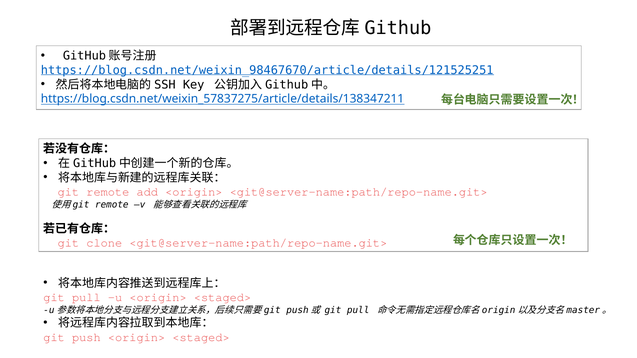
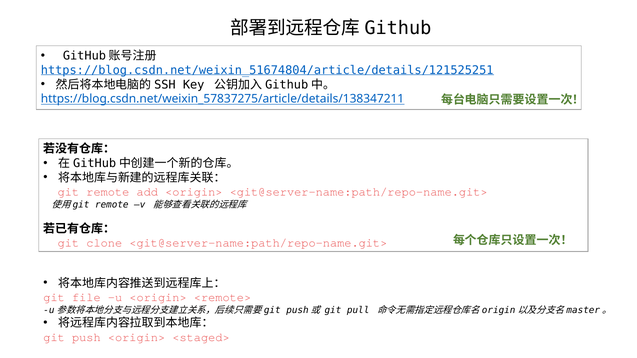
https://blog.csdn.net/weixin_98467670/article/details/121525251: https://blog.csdn.net/weixin_98467670/article/details/121525251 -> https://blog.csdn.net/weixin_51674804/article/details/121525251
pull at (86, 298): pull -> file
u <origin> <staged>: <staged> -> <remote>
